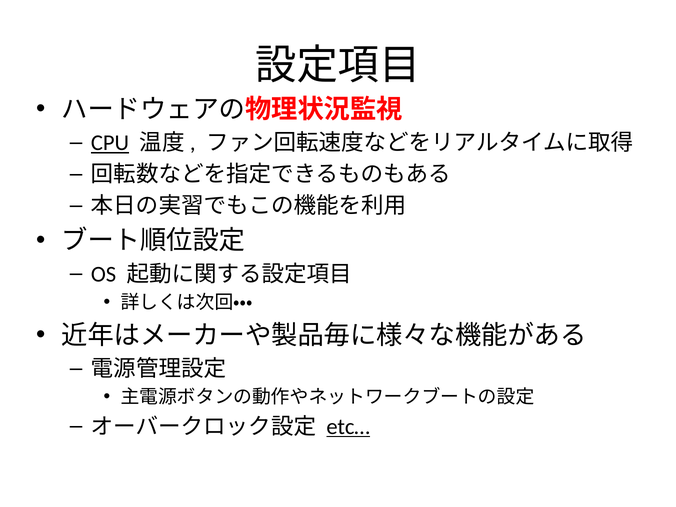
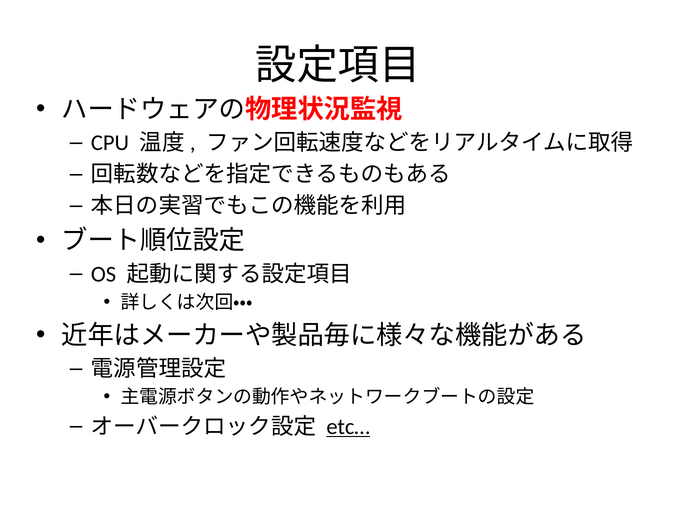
CPU underline: present -> none
